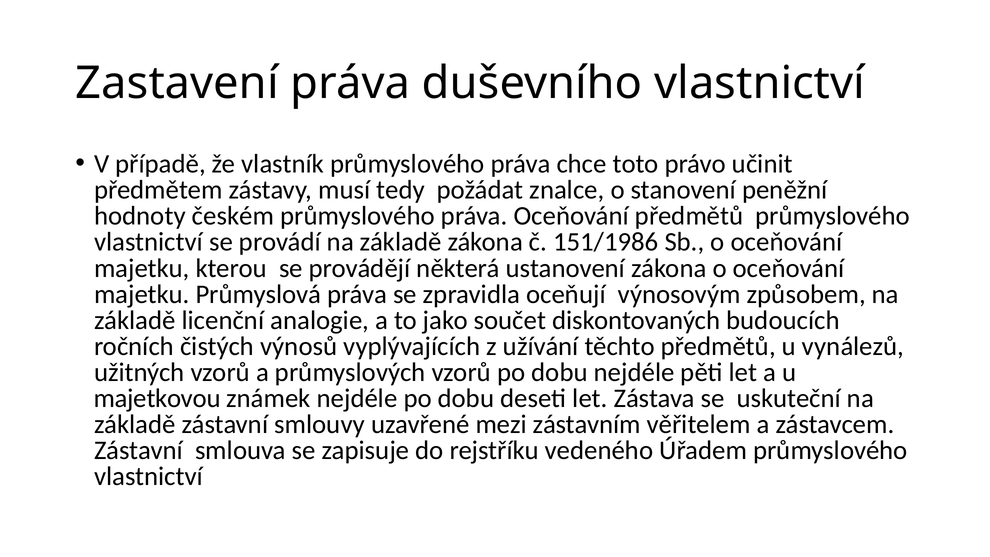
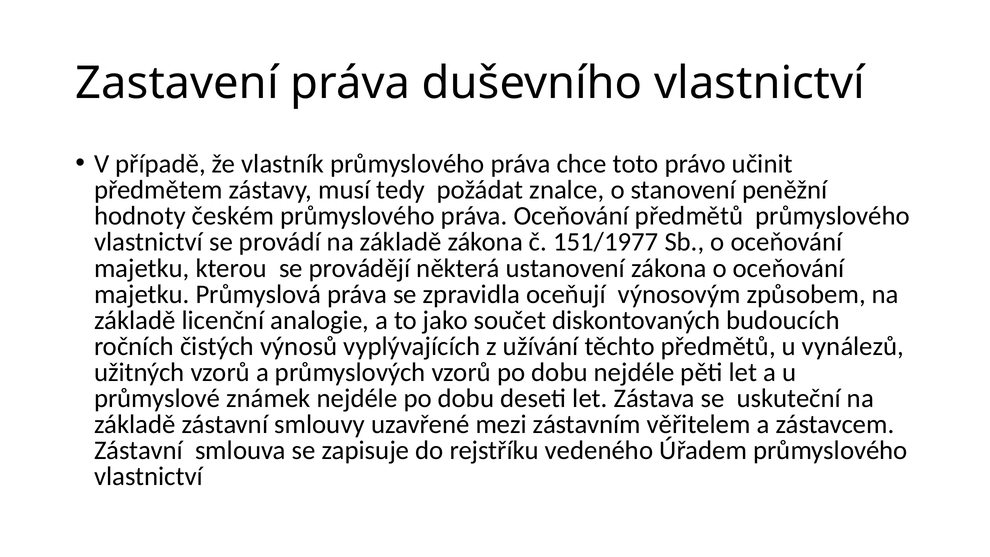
151/1986: 151/1986 -> 151/1977
majetkovou: majetkovou -> průmyslové
